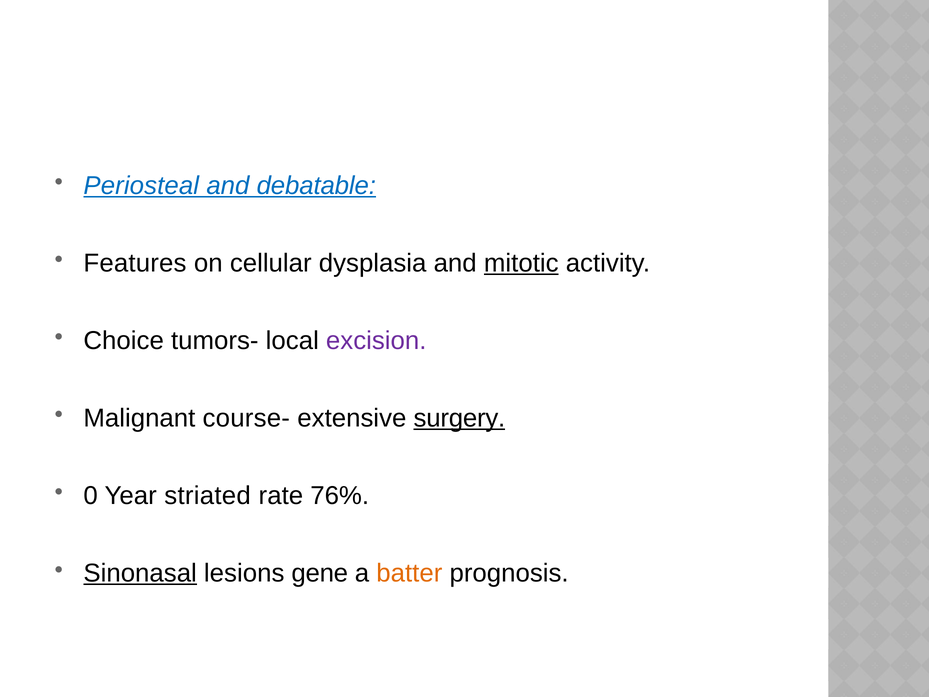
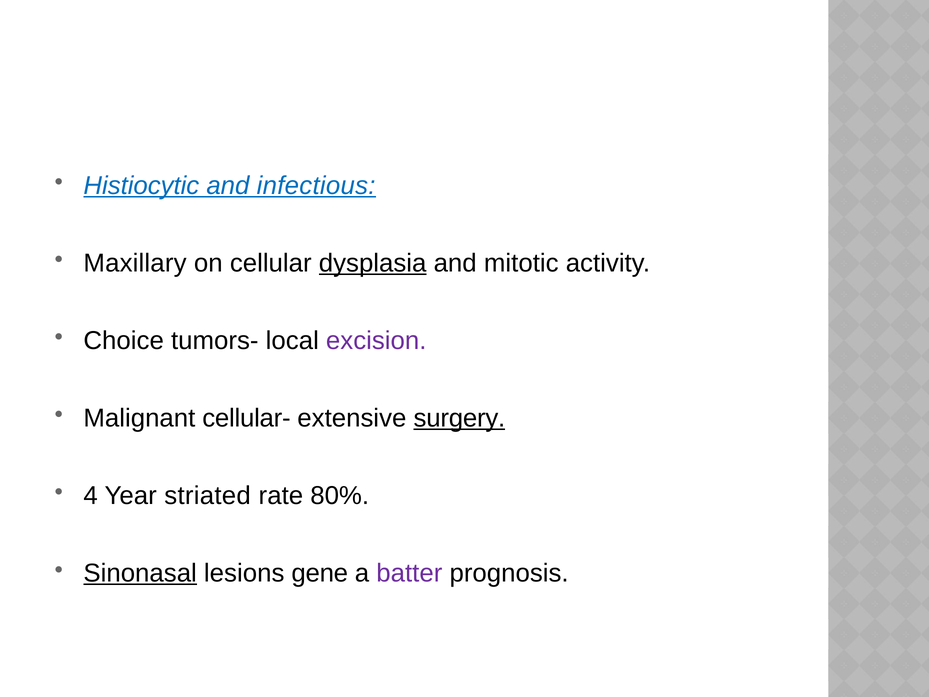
Periosteal: Periosteal -> Histiocytic
debatable: debatable -> infectious
Features: Features -> Maxillary
dysplasia underline: none -> present
mitotic underline: present -> none
course-: course- -> cellular-
0: 0 -> 4
76%: 76% -> 80%
batter colour: orange -> purple
